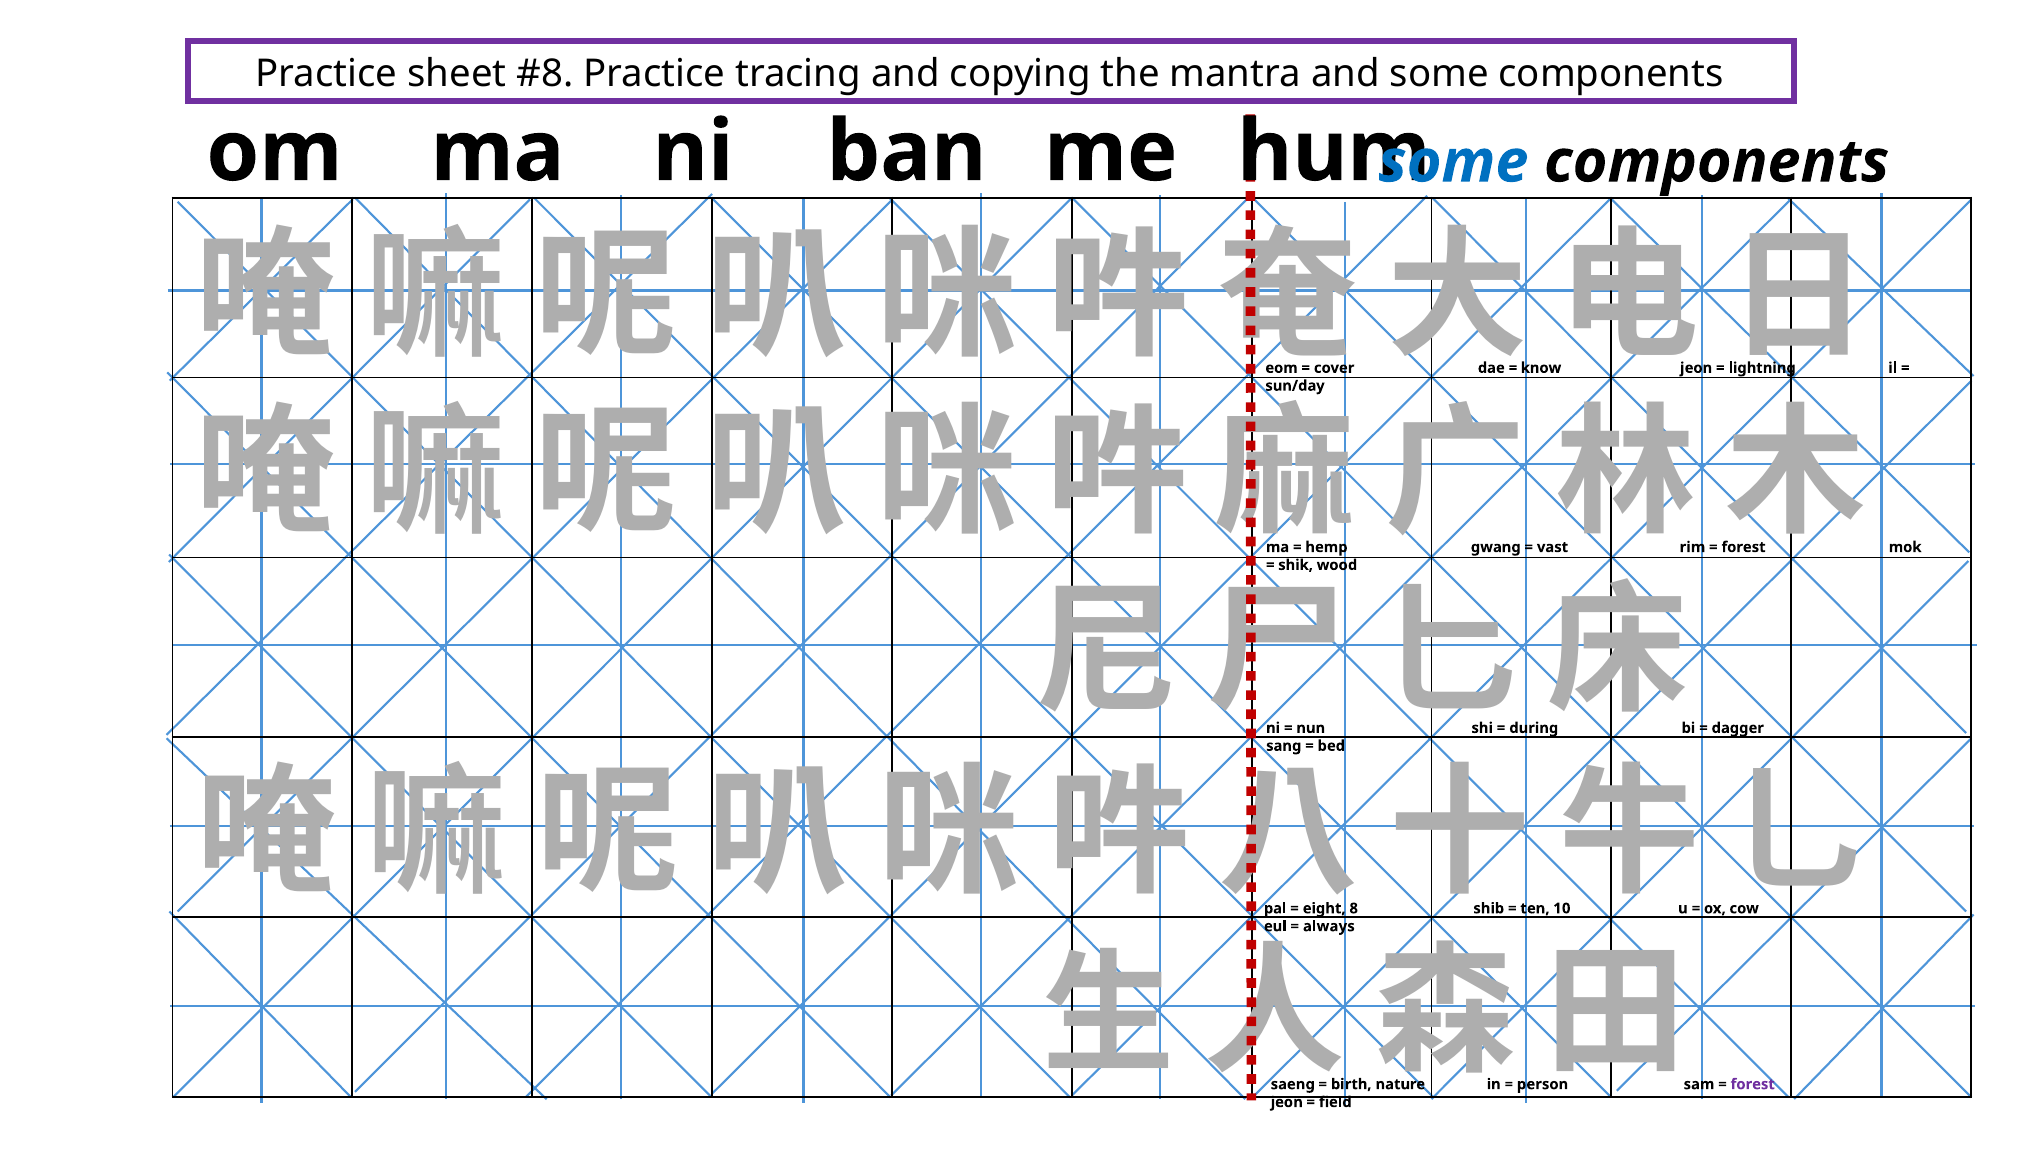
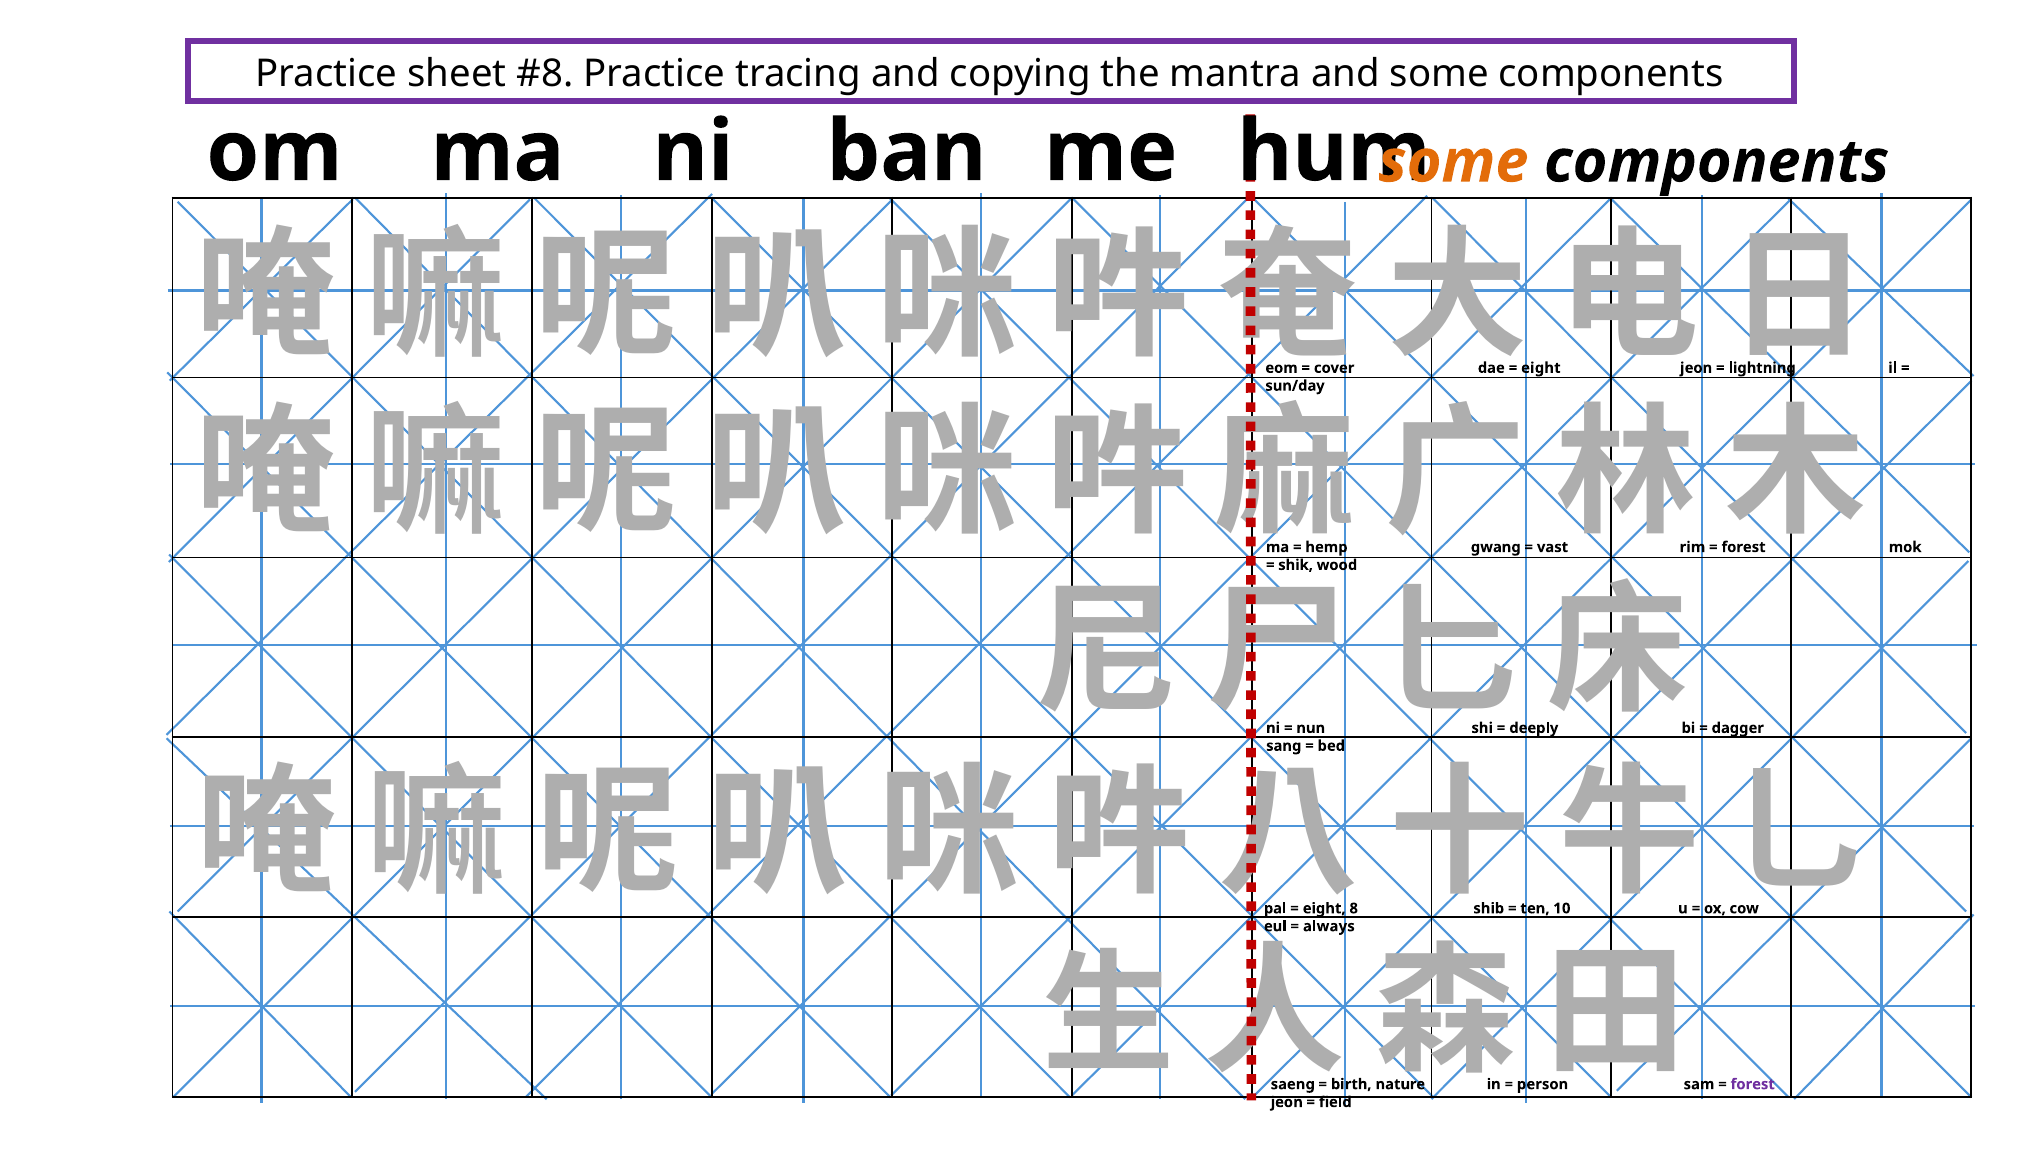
some at (1454, 162) colour: blue -> orange
know at (1541, 368): know -> eight
during: during -> deeply
